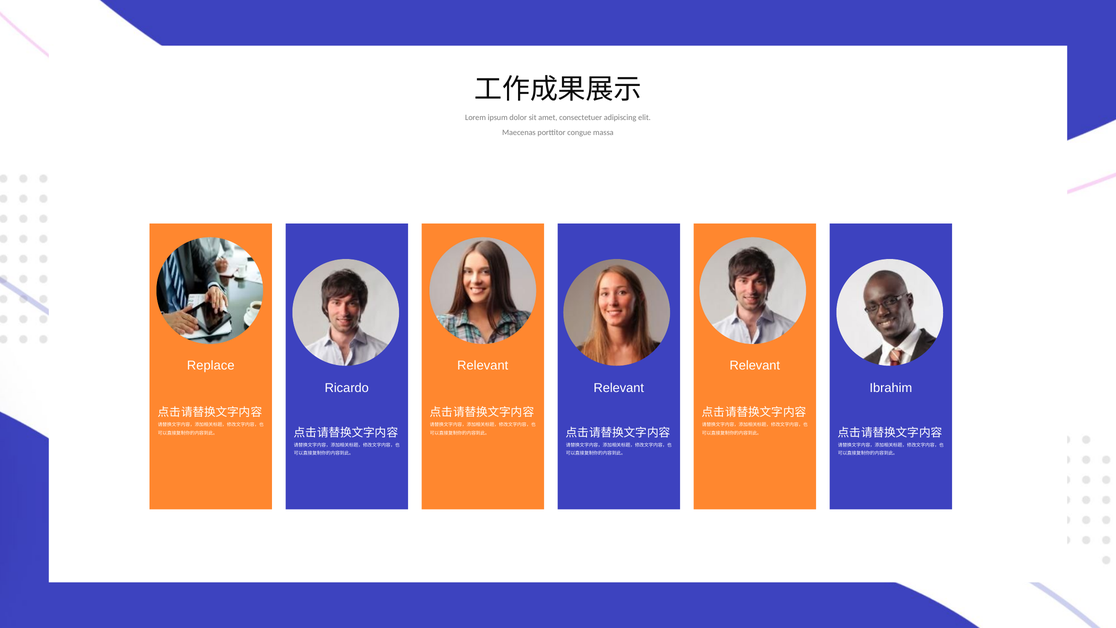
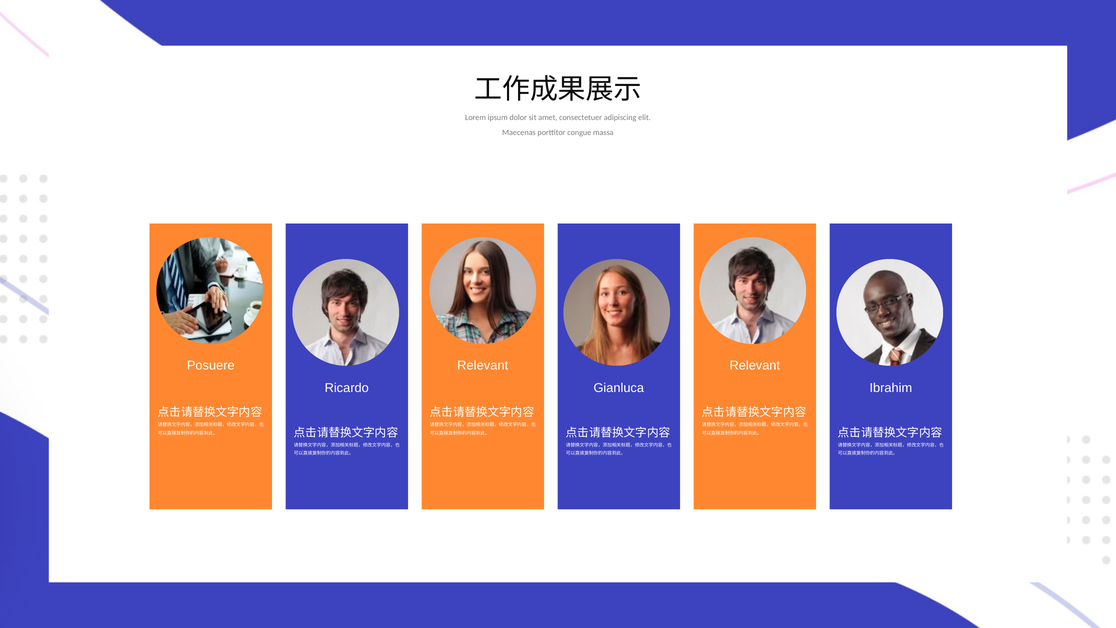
Replace: Replace -> Posuere
Relevant at (619, 388): Relevant -> Gianluca
